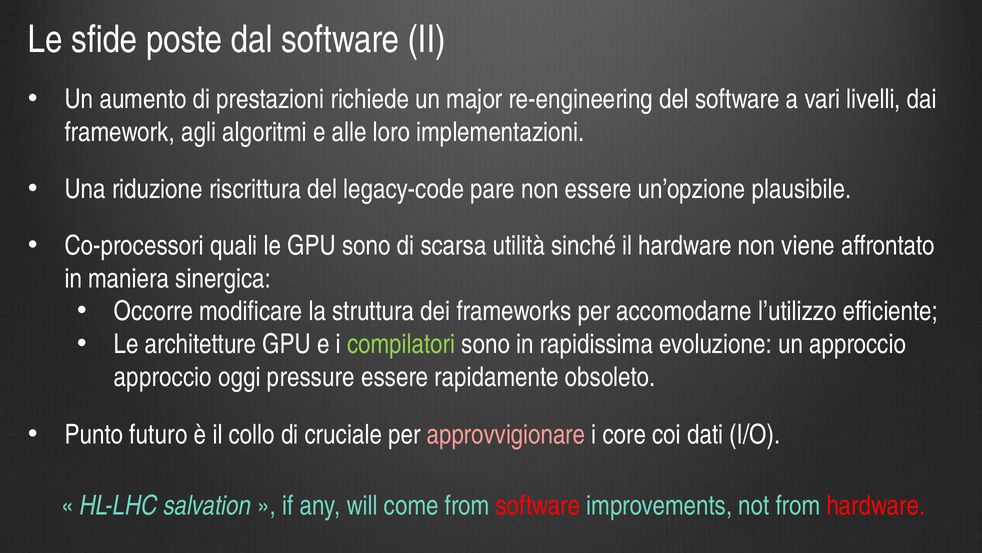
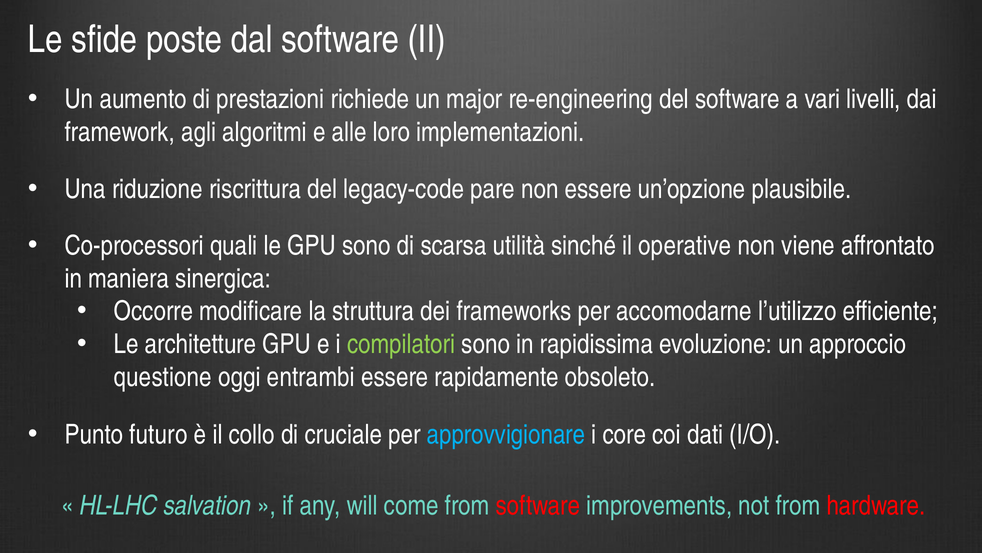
il hardware: hardware -> operative
approccio at (163, 377): approccio -> questione
pressure: pressure -> entrambi
approvvigionare colour: pink -> light blue
